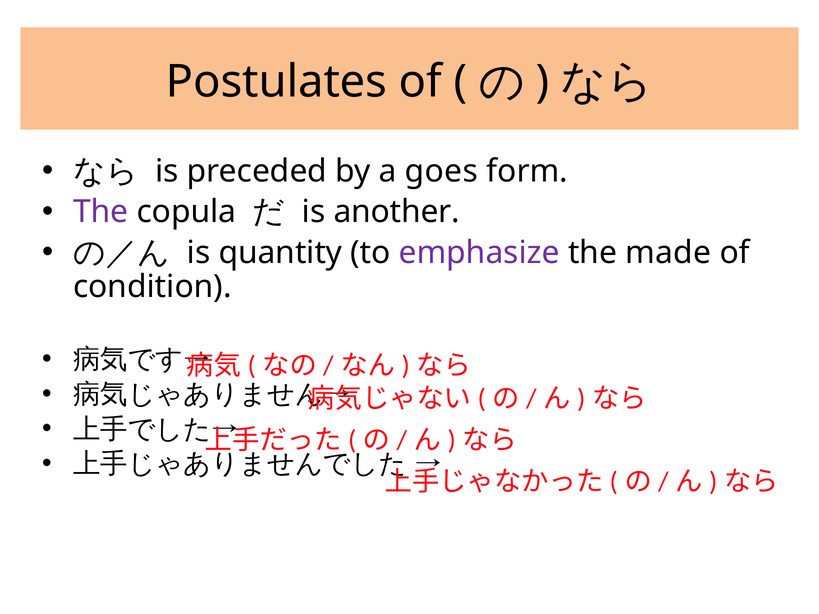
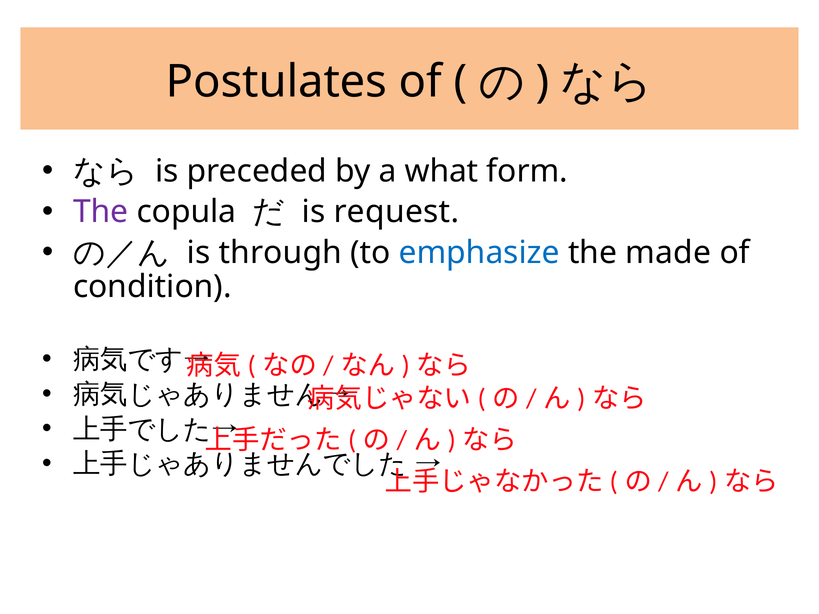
goes: goes -> what
another: another -> request
quantity: quantity -> through
emphasize colour: purple -> blue
